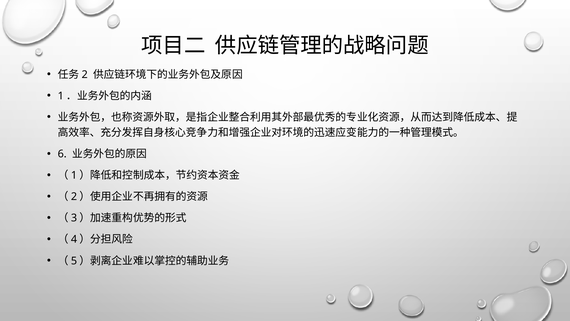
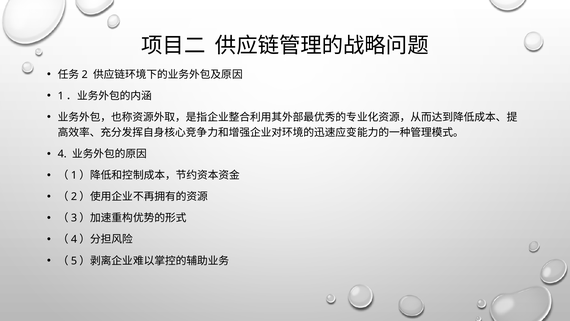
6: 6 -> 4
